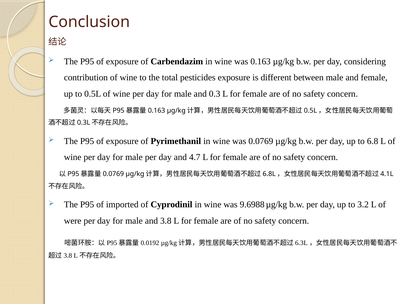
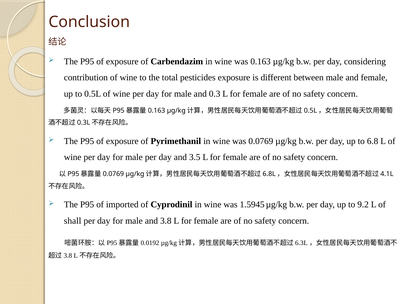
4.7: 4.7 -> 3.5
9.6988: 9.6988 -> 1.5945
3.2: 3.2 -> 9.2
were: were -> shall
